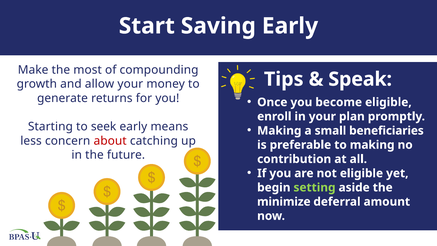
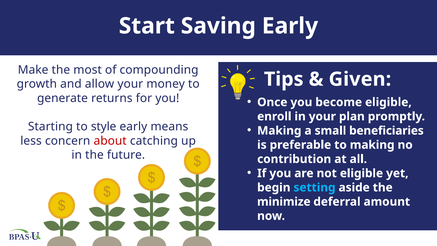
Speak: Speak -> Given
seek: seek -> style
setting colour: light green -> light blue
